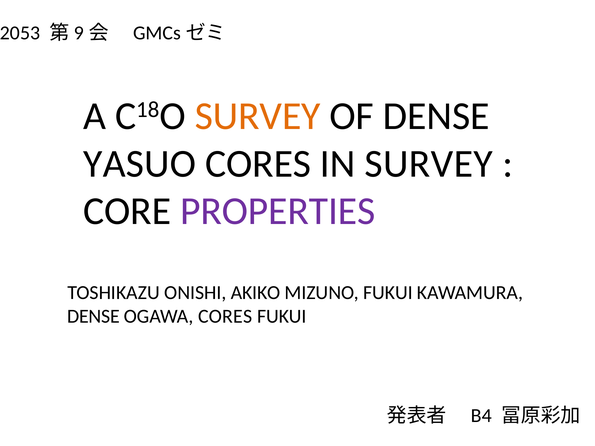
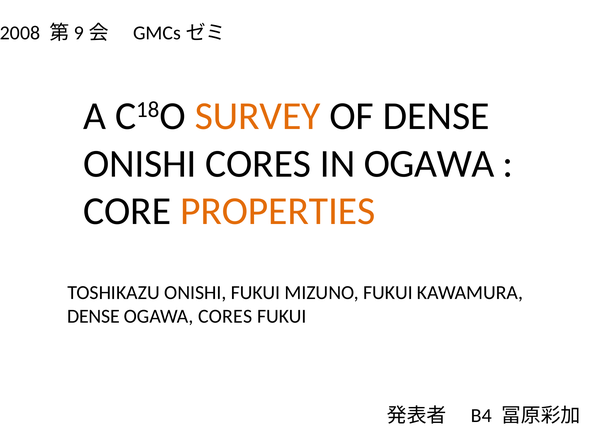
2053: 2053 -> 2008
YASUO at (140, 164): YASUO -> ONISHI
IN SURVEY: SURVEY -> OGAWA
PROPERTIES colour: purple -> orange
ONISHI AKIKO: AKIKO -> FUKUI
